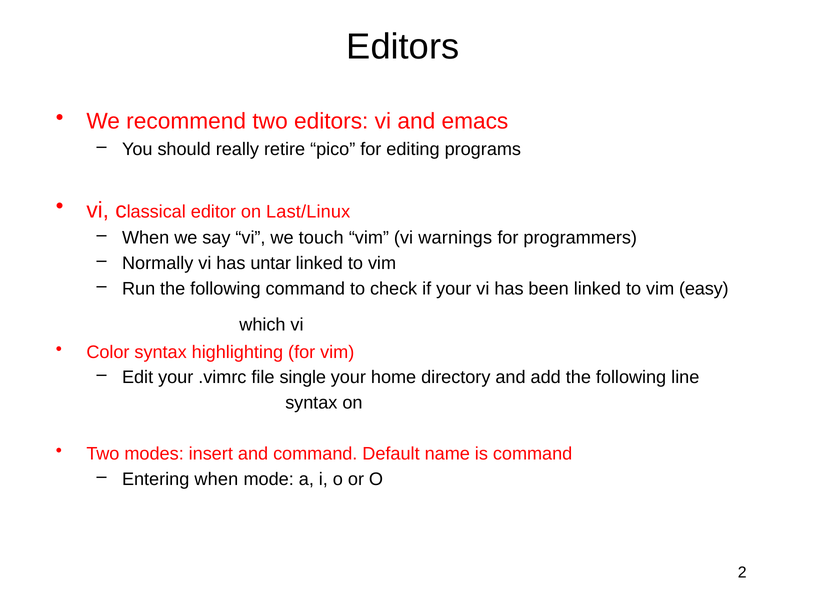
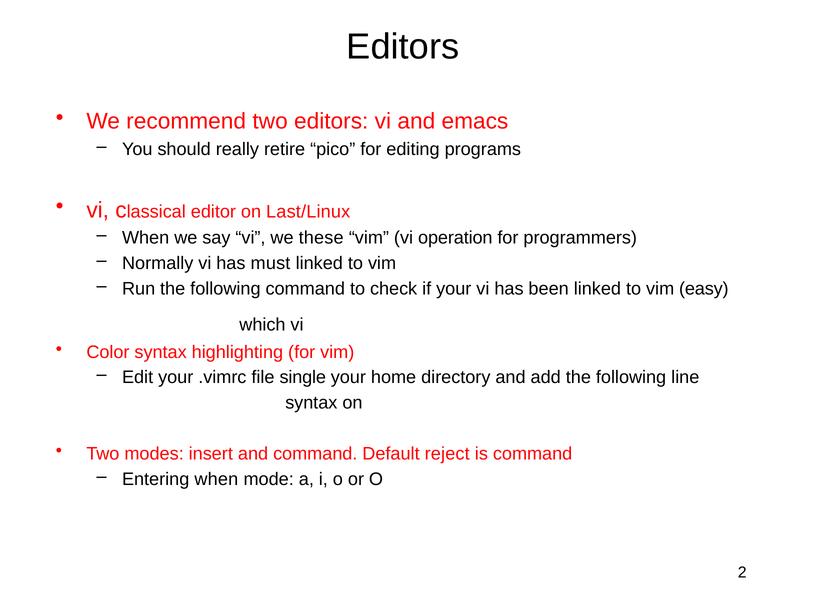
touch: touch -> these
warnings: warnings -> operation
untar: untar -> must
name: name -> reject
